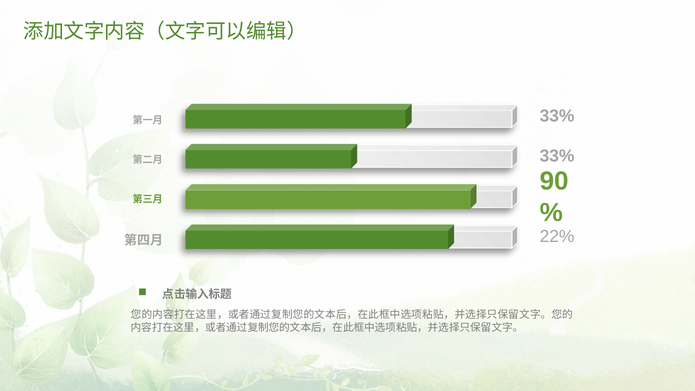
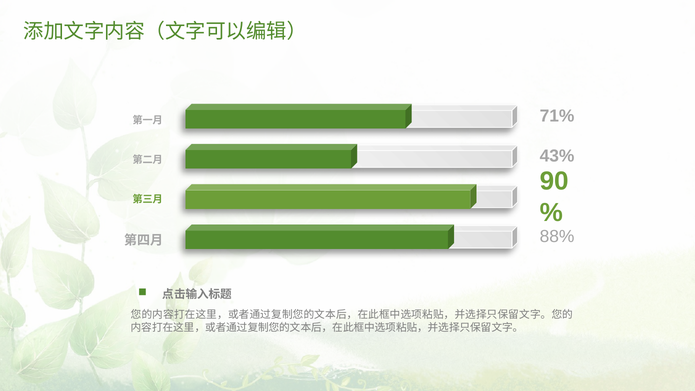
33% at (557, 116): 33% -> 71%
33% at (557, 156): 33% -> 43%
22%: 22% -> 88%
